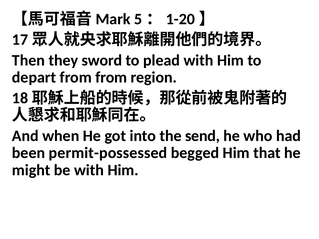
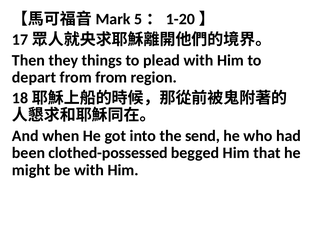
sword: sword -> things
permit-possessed: permit-possessed -> clothed-possessed
